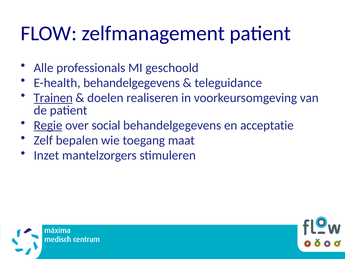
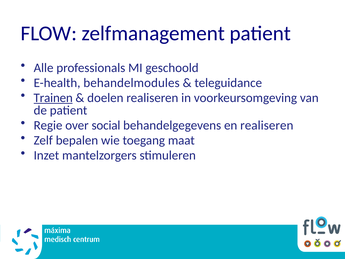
E-health behandelgegevens: behandelgegevens -> behandelmodules
Regie underline: present -> none
en acceptatie: acceptatie -> realiseren
